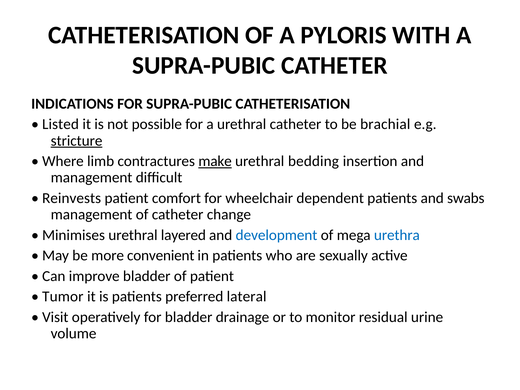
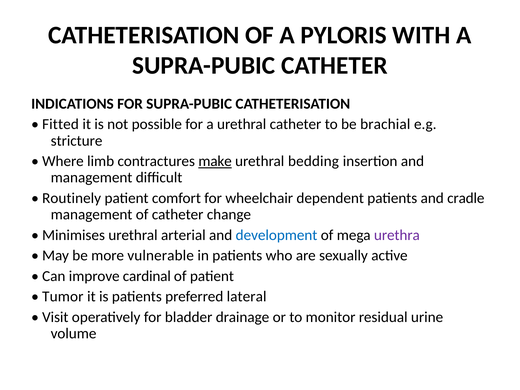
Listed: Listed -> Fitted
stricture underline: present -> none
Reinvests: Reinvests -> Routinely
swabs: swabs -> cradle
layered: layered -> arterial
urethra colour: blue -> purple
convenient: convenient -> vulnerable
improve bladder: bladder -> cardinal
